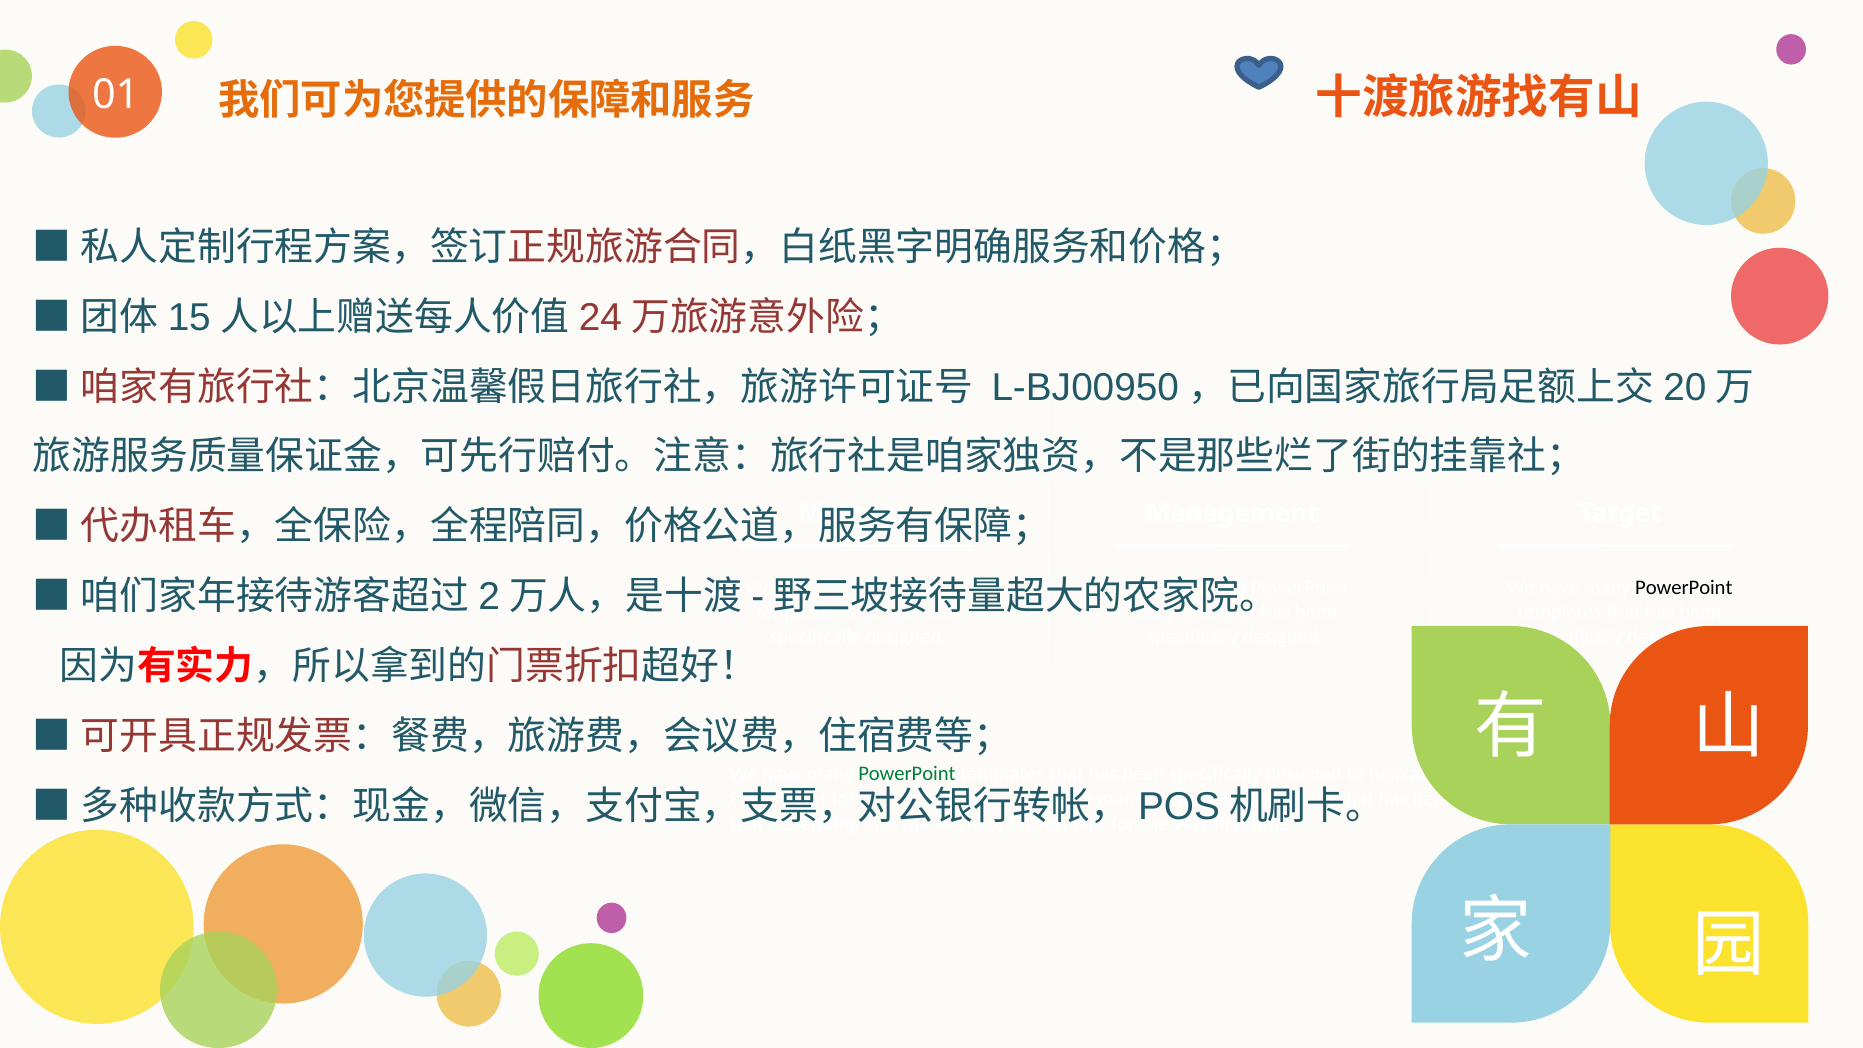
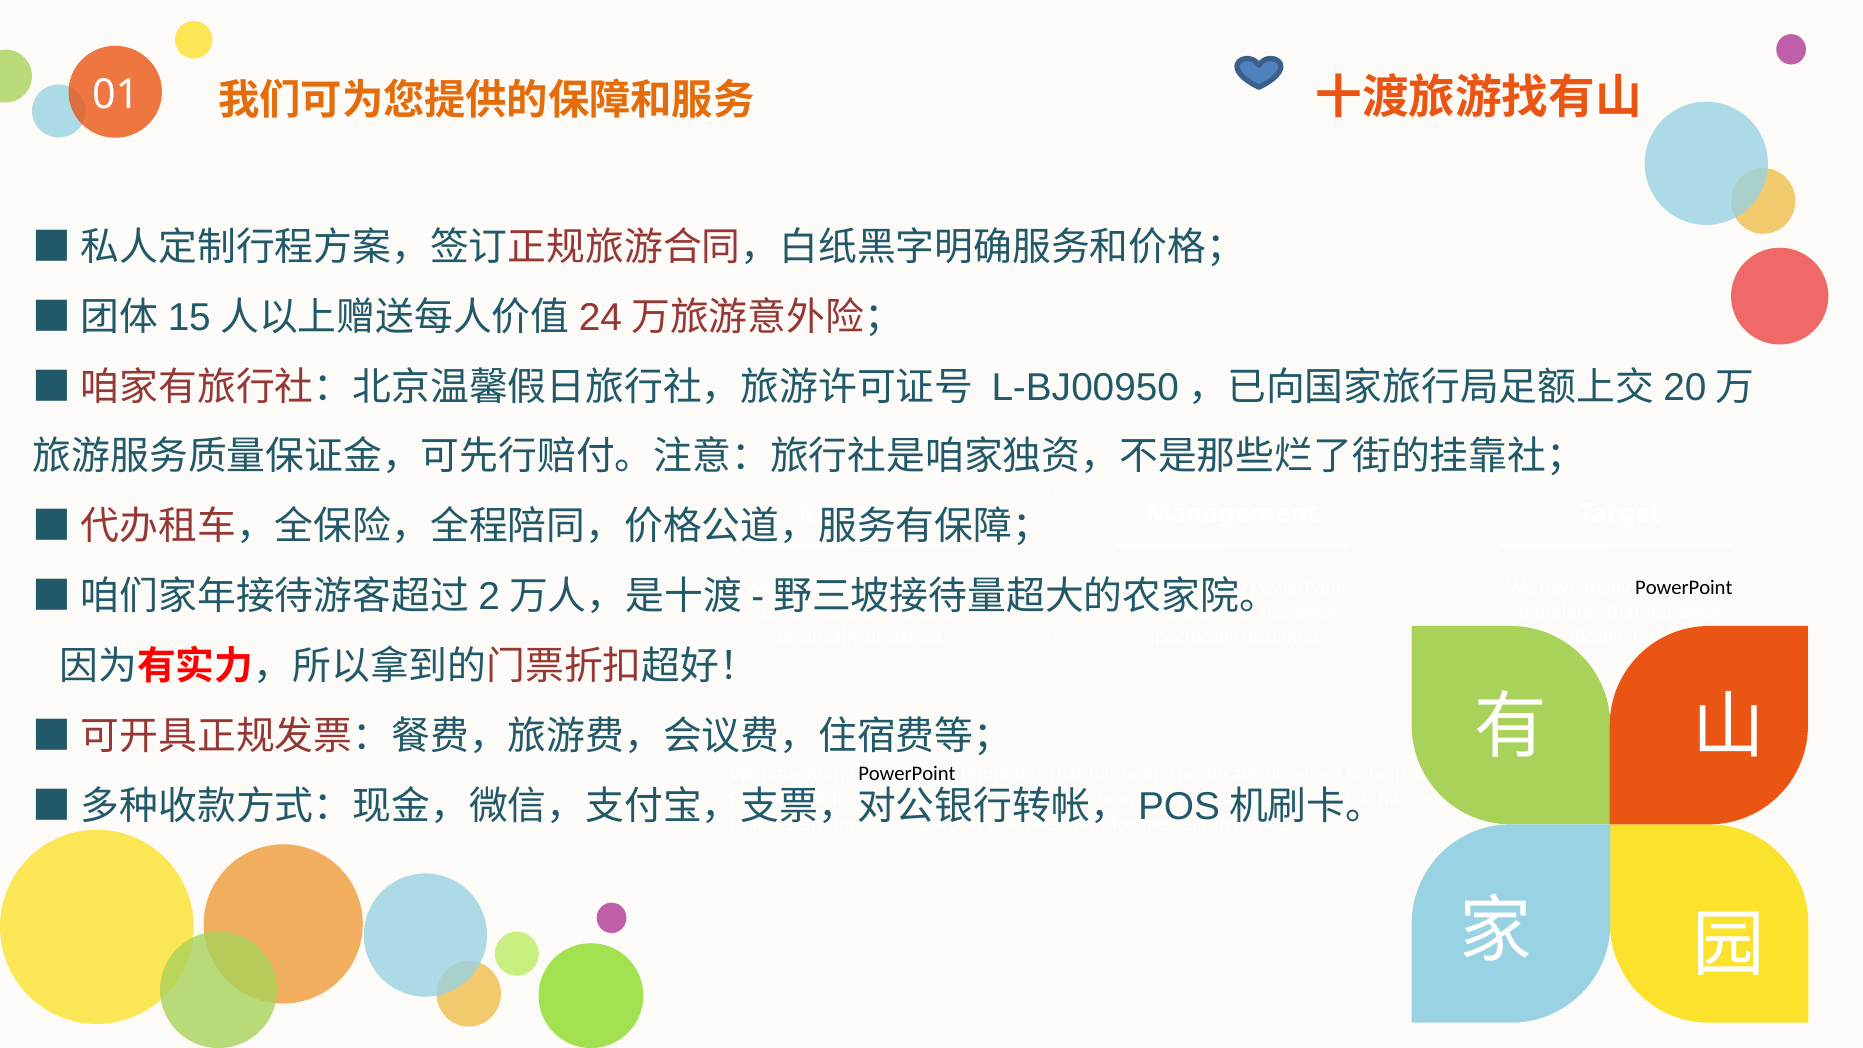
PowerPoint at (907, 774) colour: green -> black
